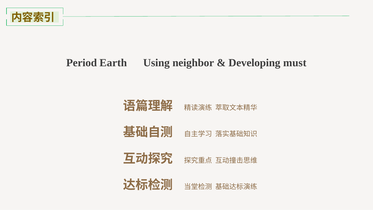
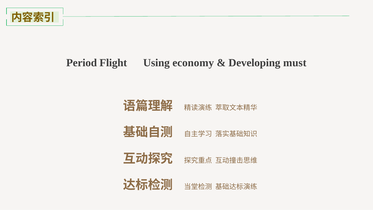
Earth: Earth -> Flight
neighbor: neighbor -> economy
